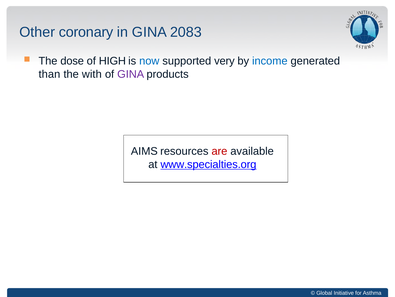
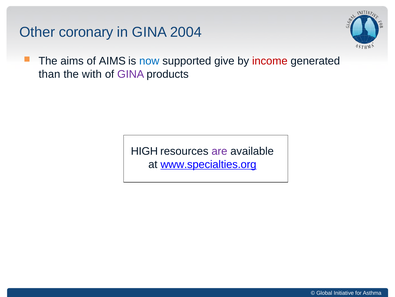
2083: 2083 -> 2004
The dose: dose -> aims
of HIGH: HIGH -> AIMS
very: very -> give
income colour: blue -> red
AIMS: AIMS -> HIGH
are colour: red -> purple
